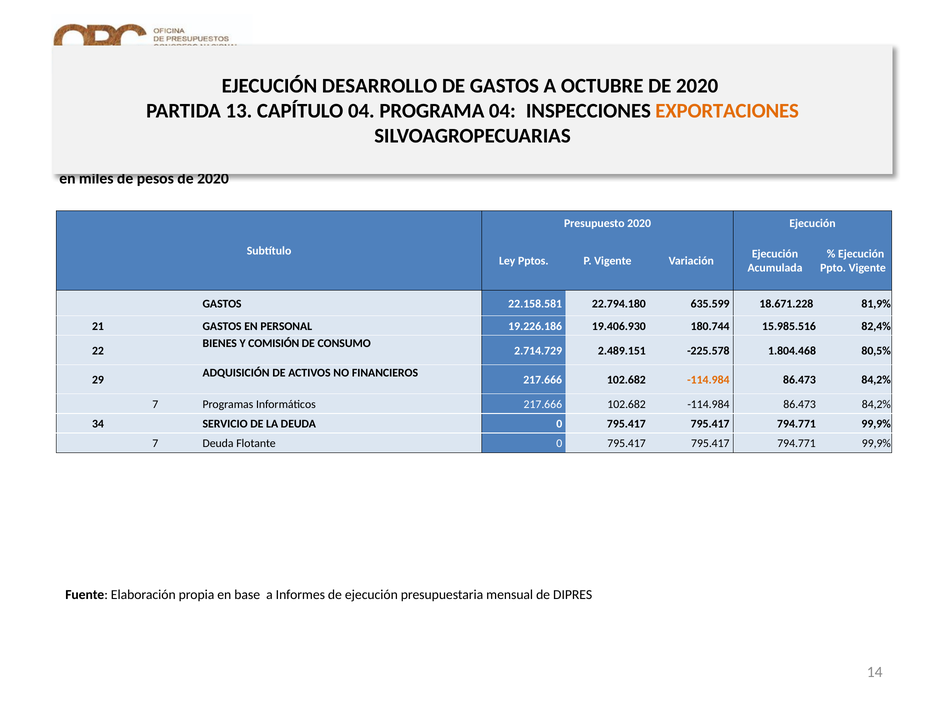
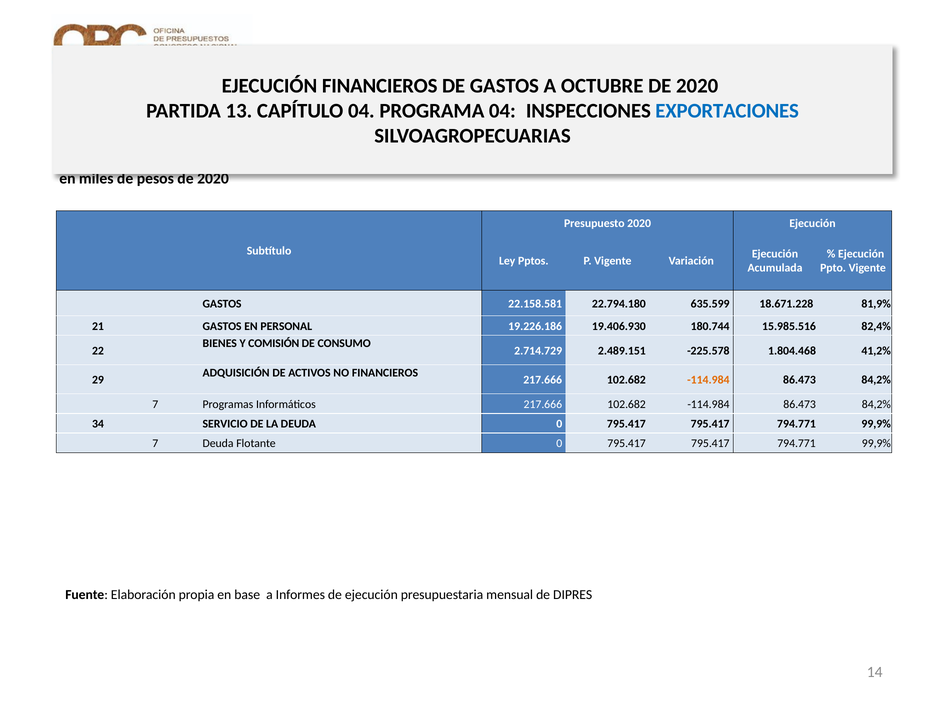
EJECUCIÓN DESARROLLO: DESARROLLO -> FINANCIEROS
EXPORTACIONES colour: orange -> blue
80,5%: 80,5% -> 41,2%
